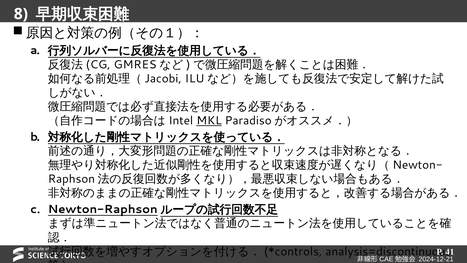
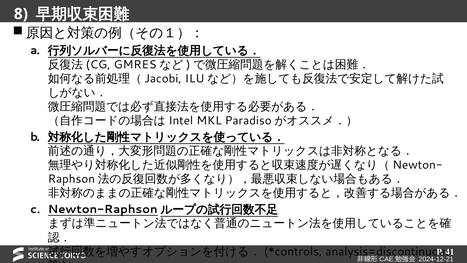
MKL underline: present -> none
